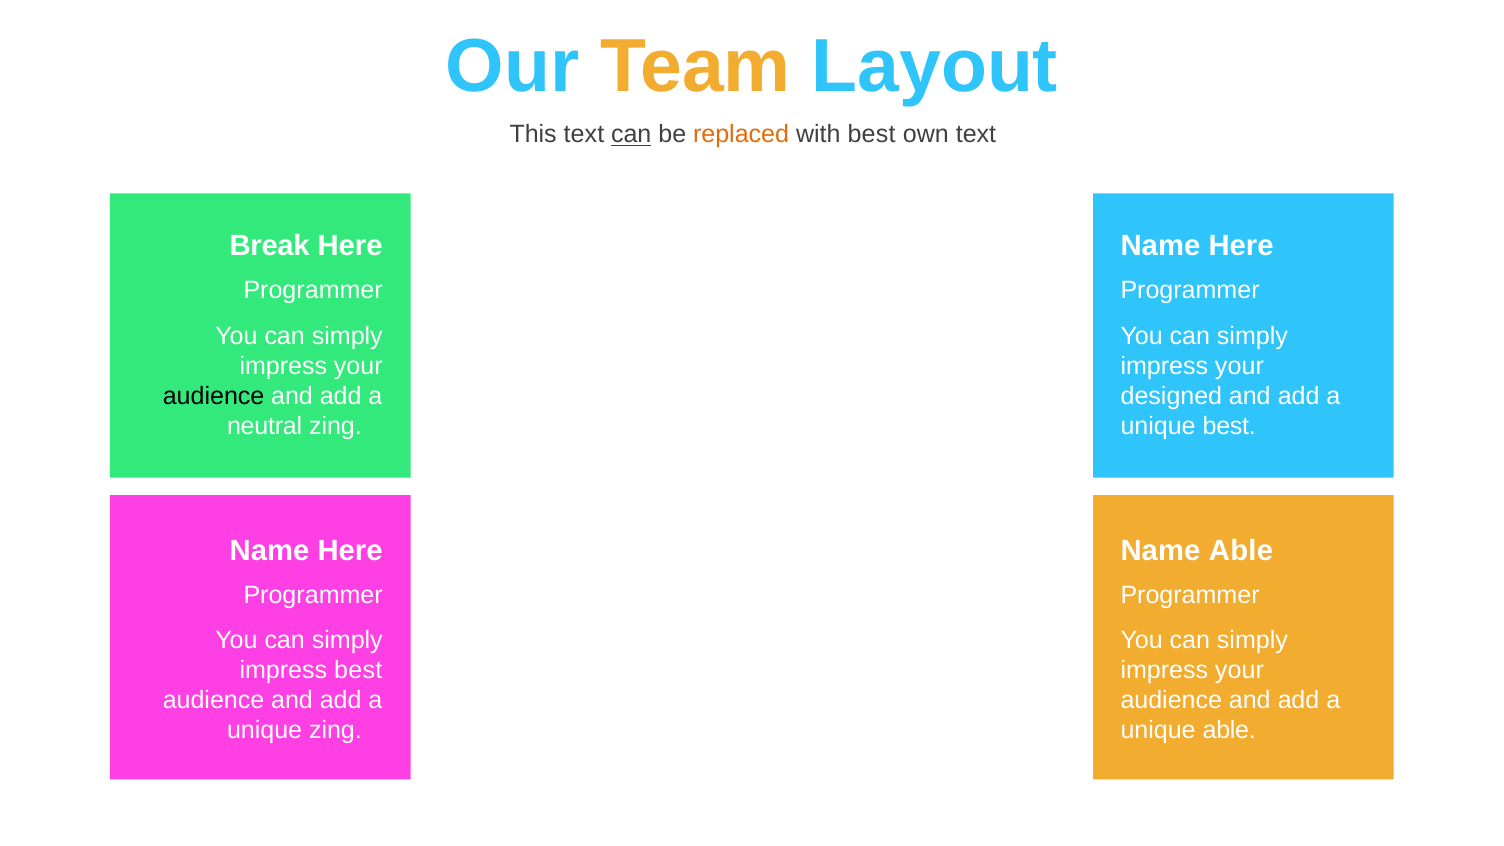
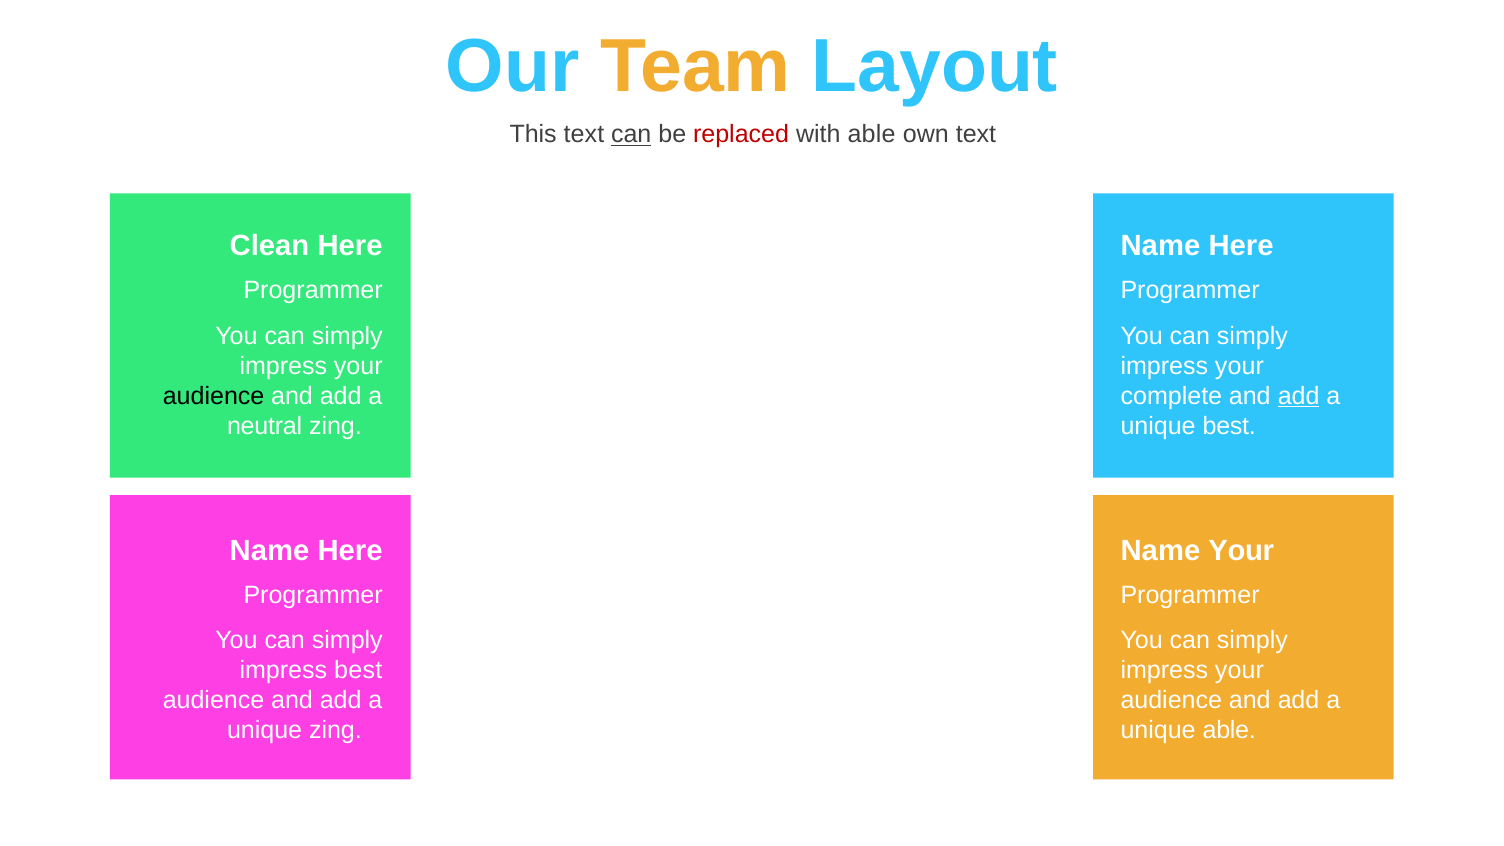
replaced colour: orange -> red
with best: best -> able
Break: Break -> Clean
designed: designed -> complete
add at (1299, 396) underline: none -> present
Name Able: Able -> Your
